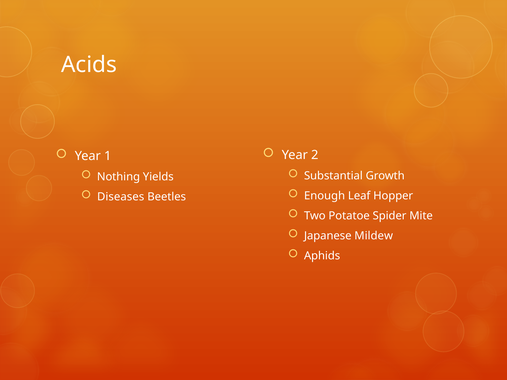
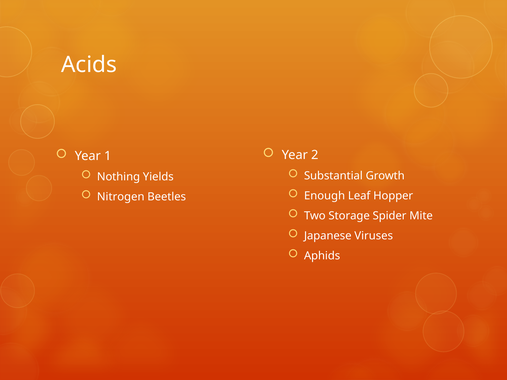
Diseases: Diseases -> Nitrogen
Potatoe: Potatoe -> Storage
Mildew: Mildew -> Viruses
